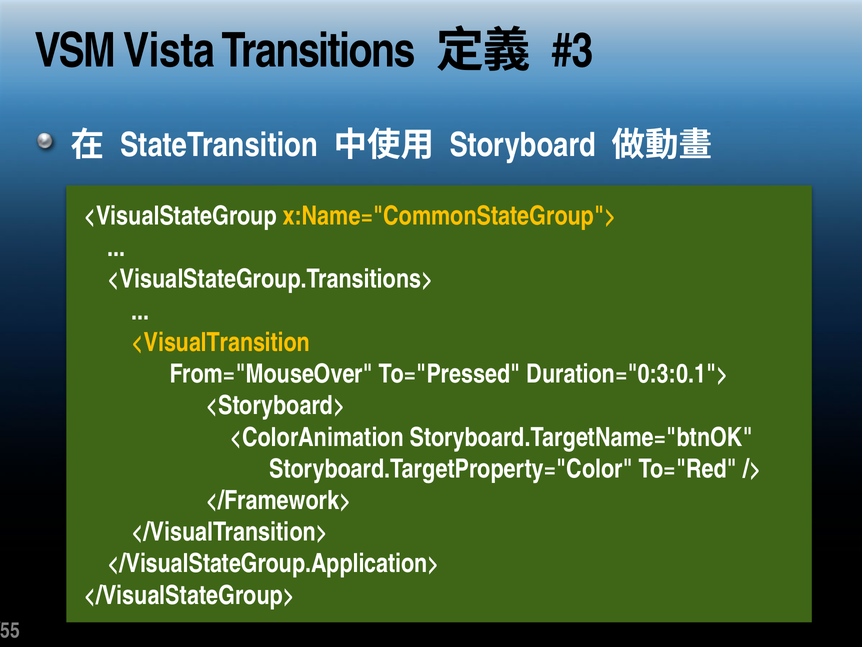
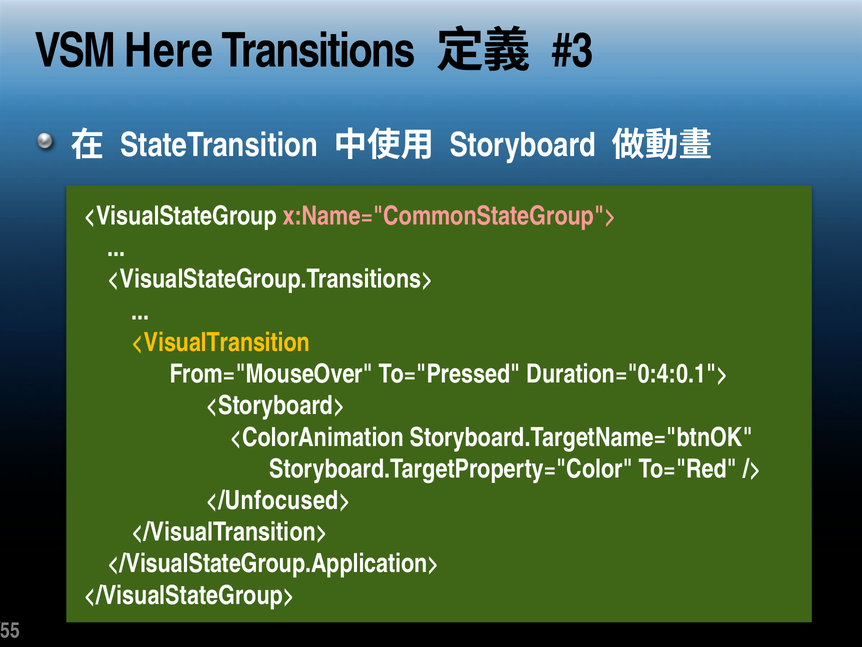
Vista: Vista -> Here
x:Name="CommonStateGroup"> colour: yellow -> pink
Duration="0:3:0.1">: Duration="0:3:0.1"> -> Duration="0:4:0.1">
</Framework>: </Framework> -> </Unfocused>
